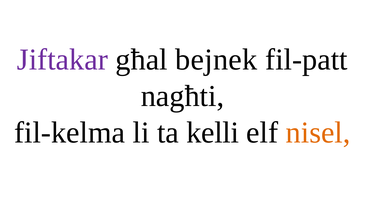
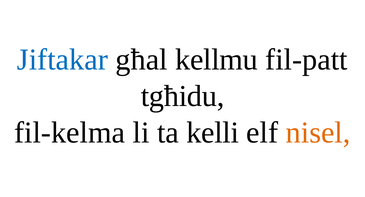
Jiftakar colour: purple -> blue
bejnek: bejnek -> kellmu
nagħti: nagħti -> tgħidu
